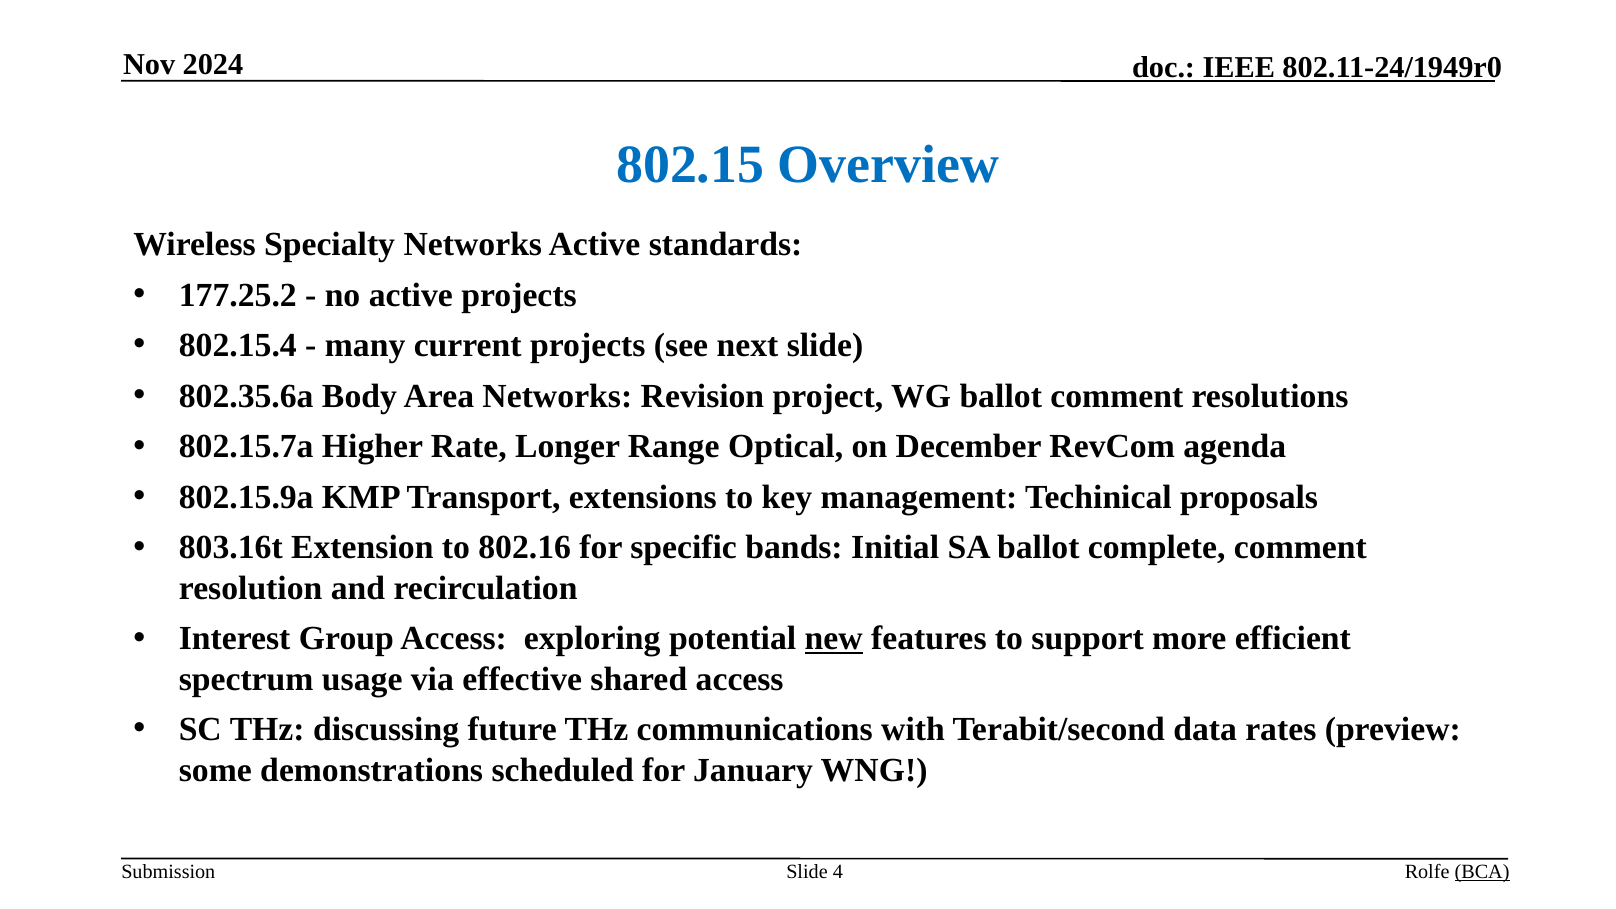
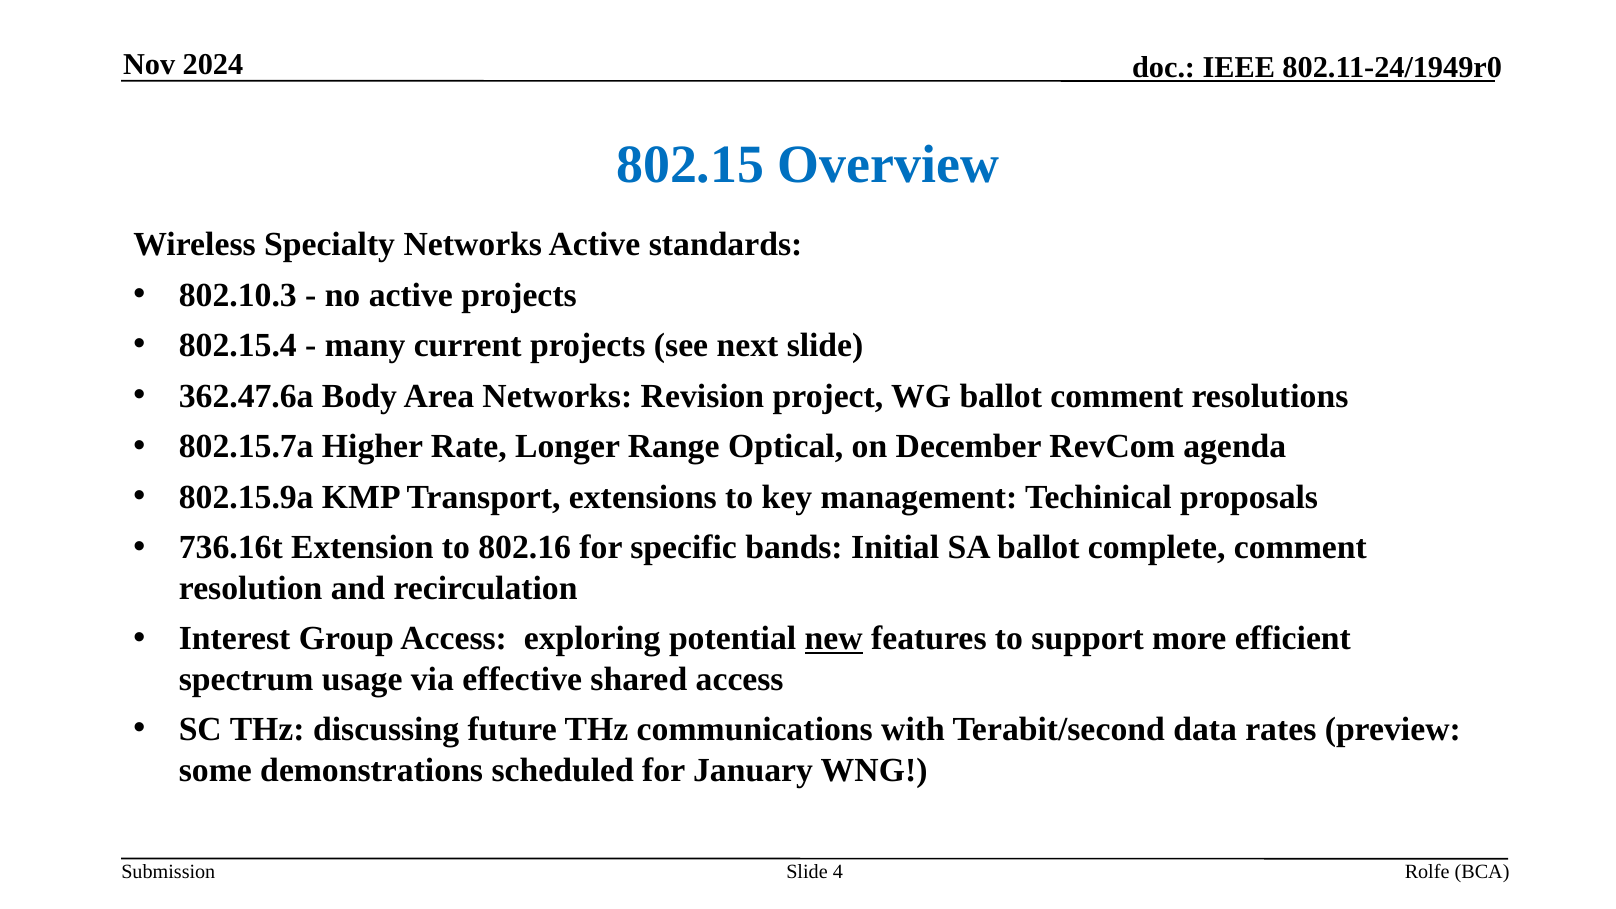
177.25.2: 177.25.2 -> 802.10.3
802.35.6a: 802.35.6a -> 362.47.6a
803.16t: 803.16t -> 736.16t
BCA underline: present -> none
